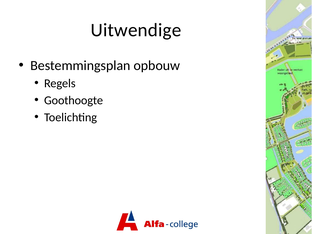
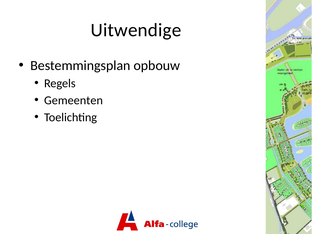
Goothoogte: Goothoogte -> Gemeenten
